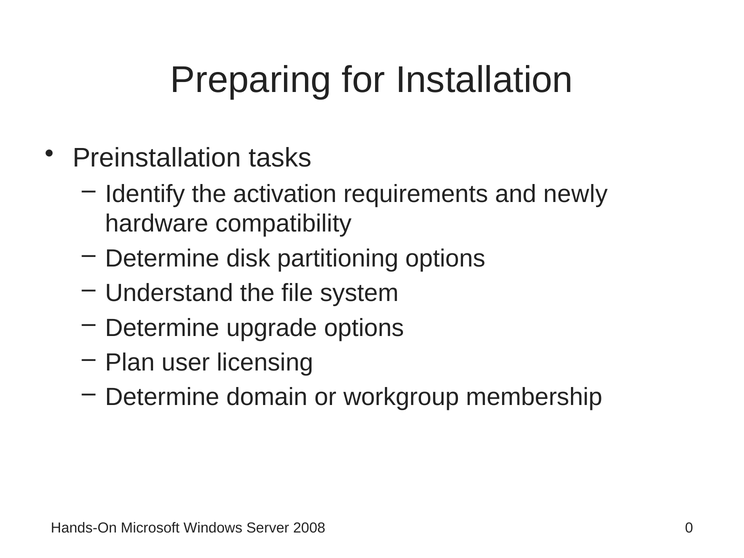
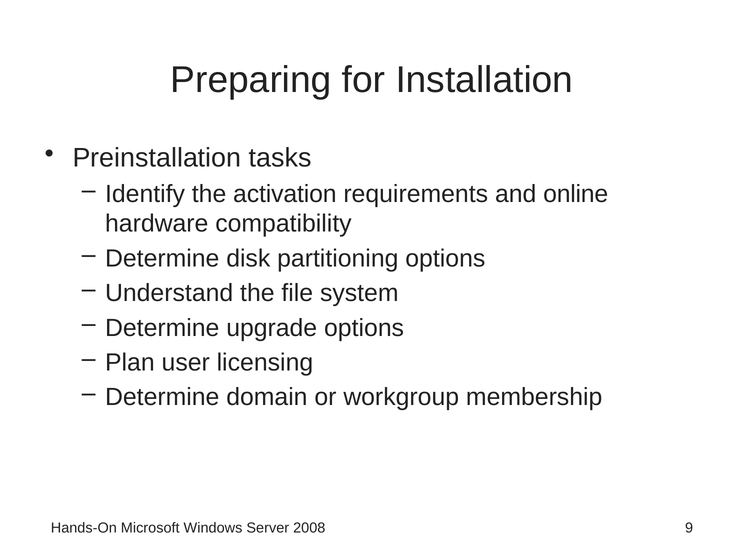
newly: newly -> online
0: 0 -> 9
